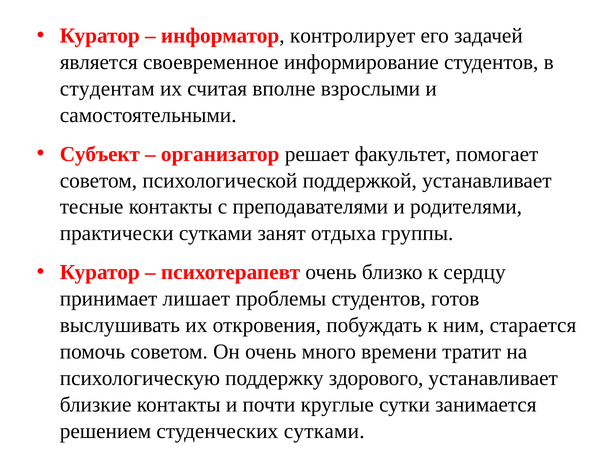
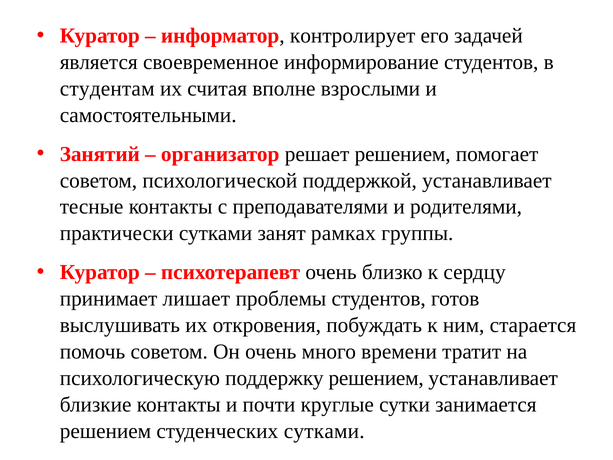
Субъект: Субъект -> Занятий
решает факультет: факультет -> решением
отдыха: отдыха -> рамках
поддержку здорового: здорового -> решением
